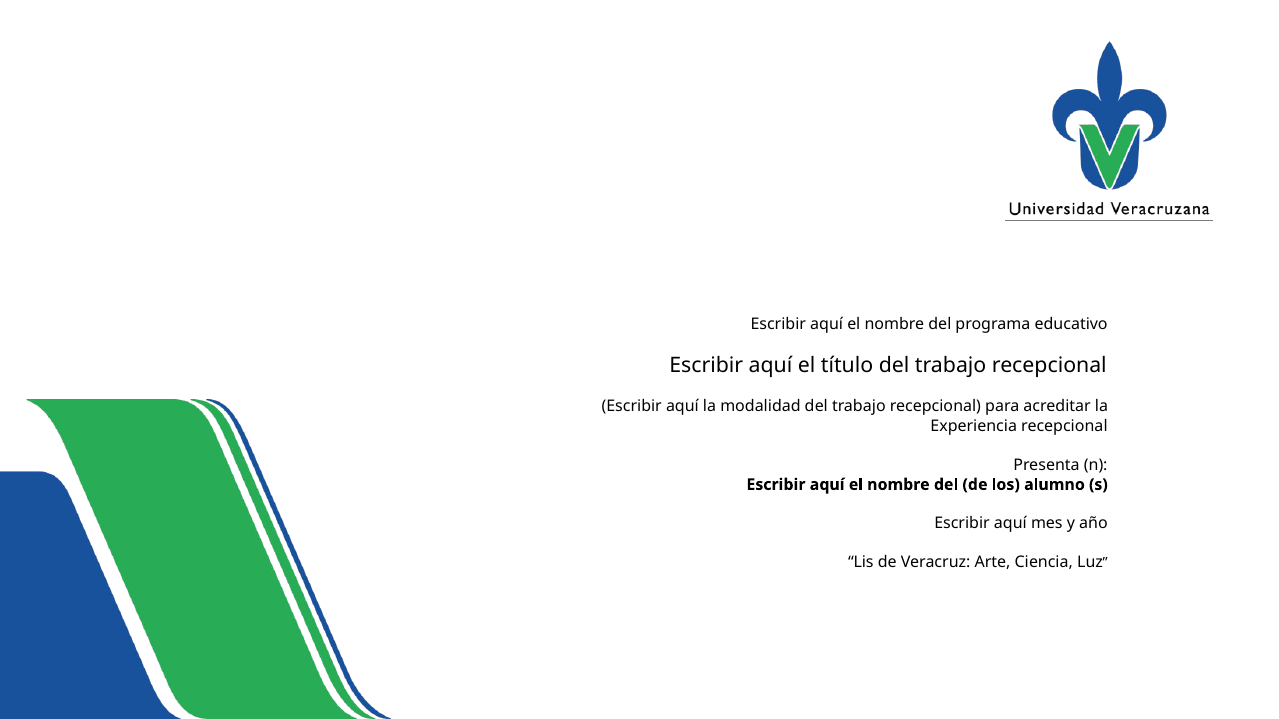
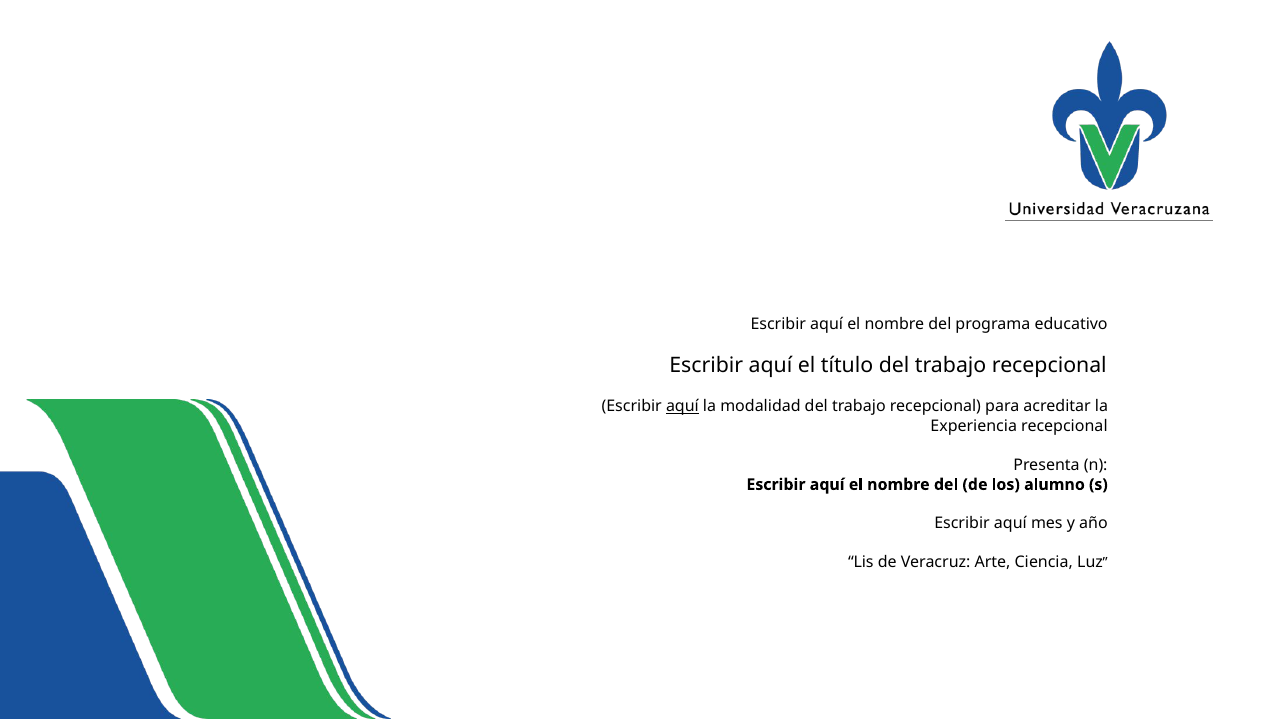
aquí at (682, 407) underline: none -> present
